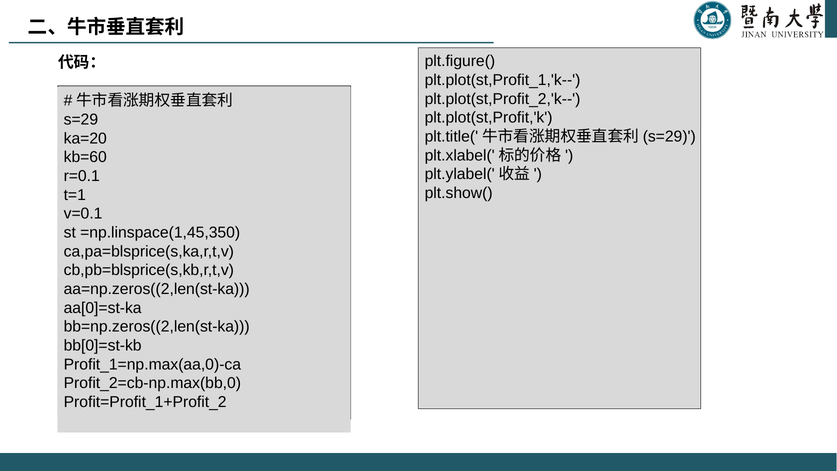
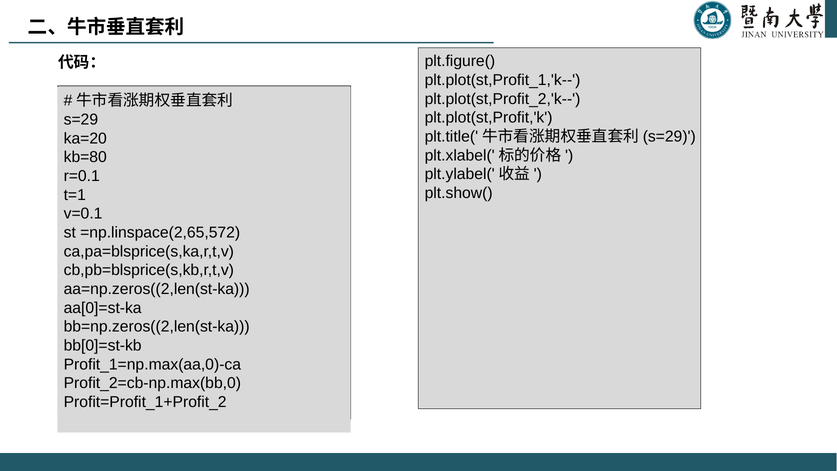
kb=60: kb=60 -> kb=80
=np.linspace(1,45,350: =np.linspace(1,45,350 -> =np.linspace(2,65,572
